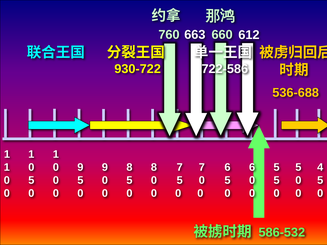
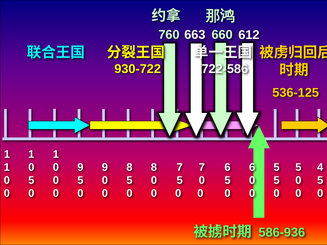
536-688: 536-688 -> 536-125
586-532: 586-532 -> 586-936
